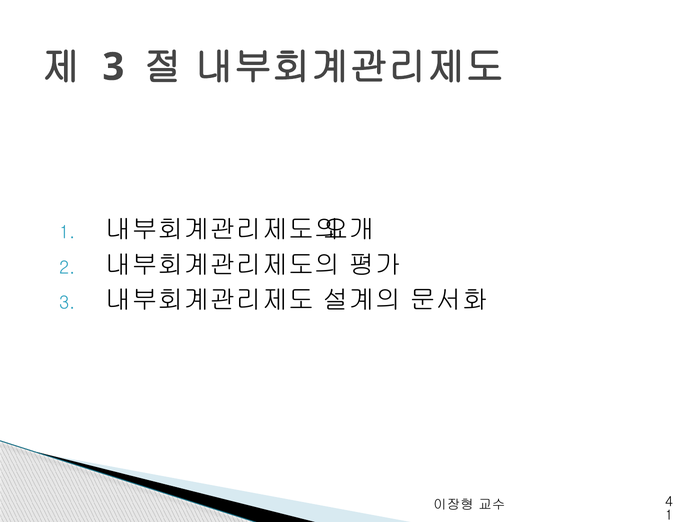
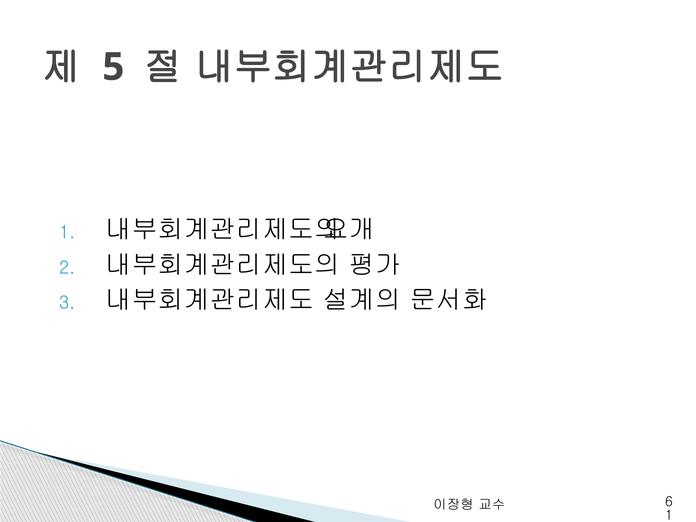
3 at (113, 67): 3 -> 5
4: 4 -> 6
